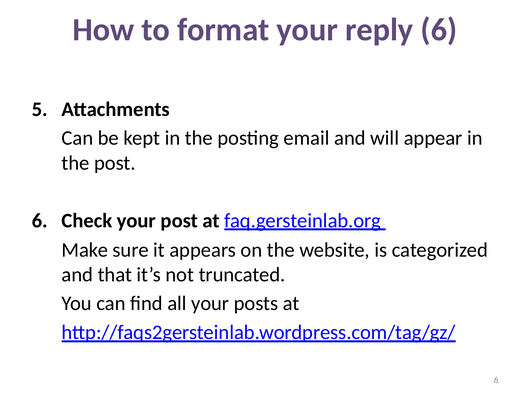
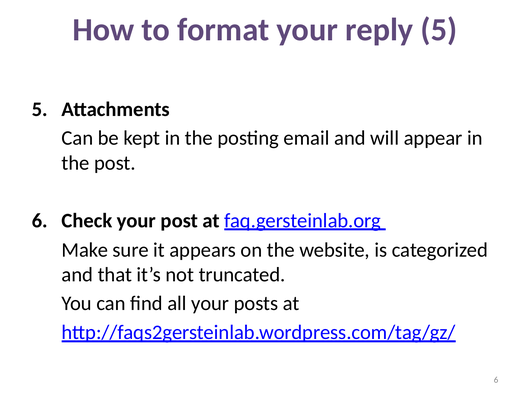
reply 6: 6 -> 5
